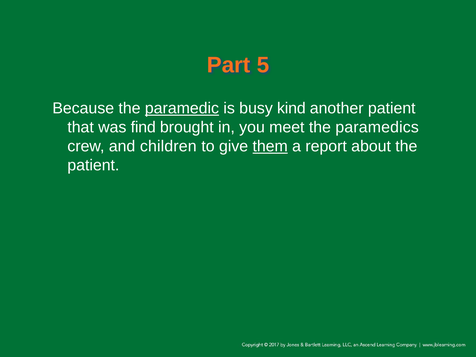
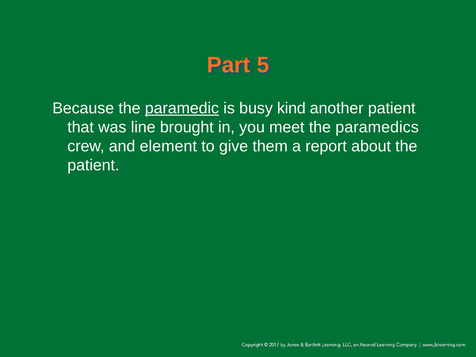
find: find -> line
children: children -> element
them underline: present -> none
